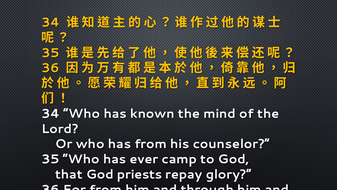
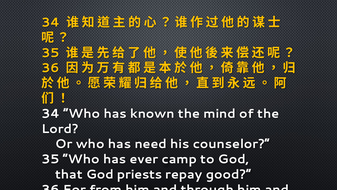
has from: from -> need
repay glory: glory -> good
